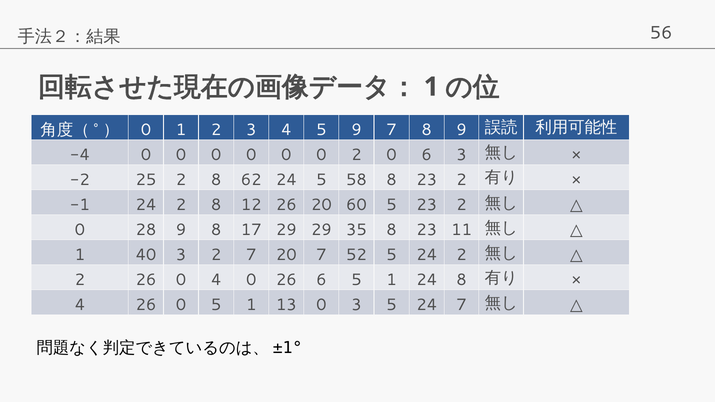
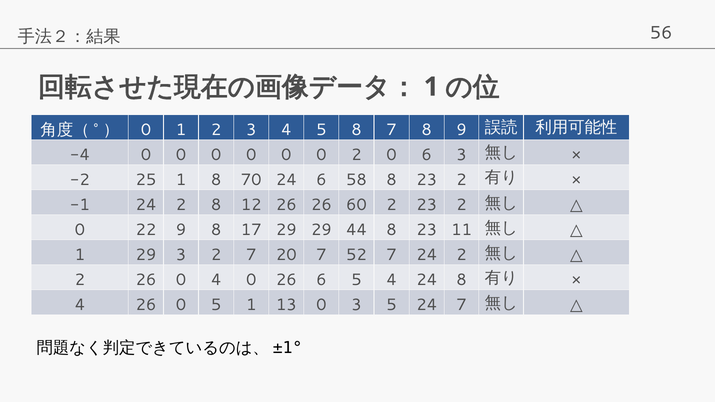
5 9: 9 -> 8
25 2: 2 -> 1
62: 62 -> 70
24 5: 5 -> 6
26 20: 20 -> 26
60 5: 5 -> 2
28: 28 -> 22
35: 35 -> 44
1 40: 40 -> 29
52 5: 5 -> 7
6 5 1: 1 -> 4
